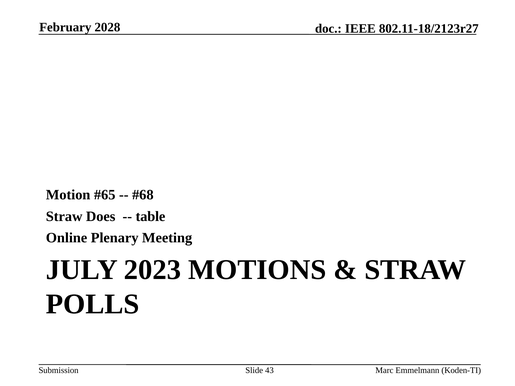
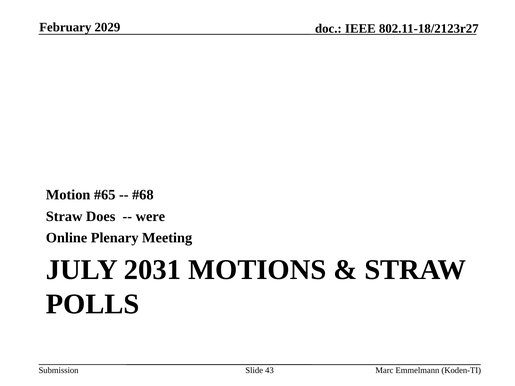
2028: 2028 -> 2029
table: table -> were
2023: 2023 -> 2031
